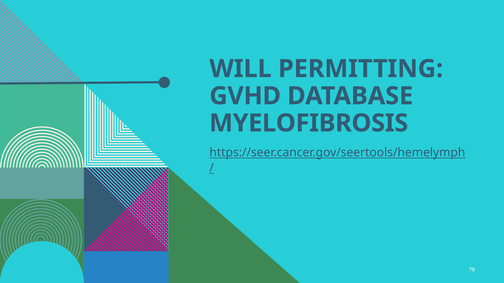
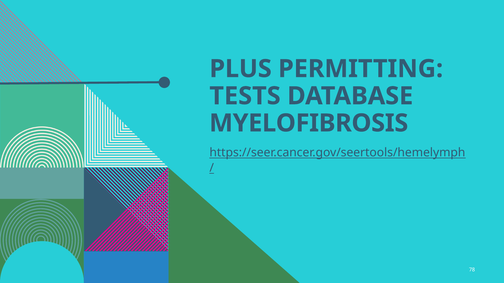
WILL: WILL -> PLUS
GVHD: GVHD -> TESTS
